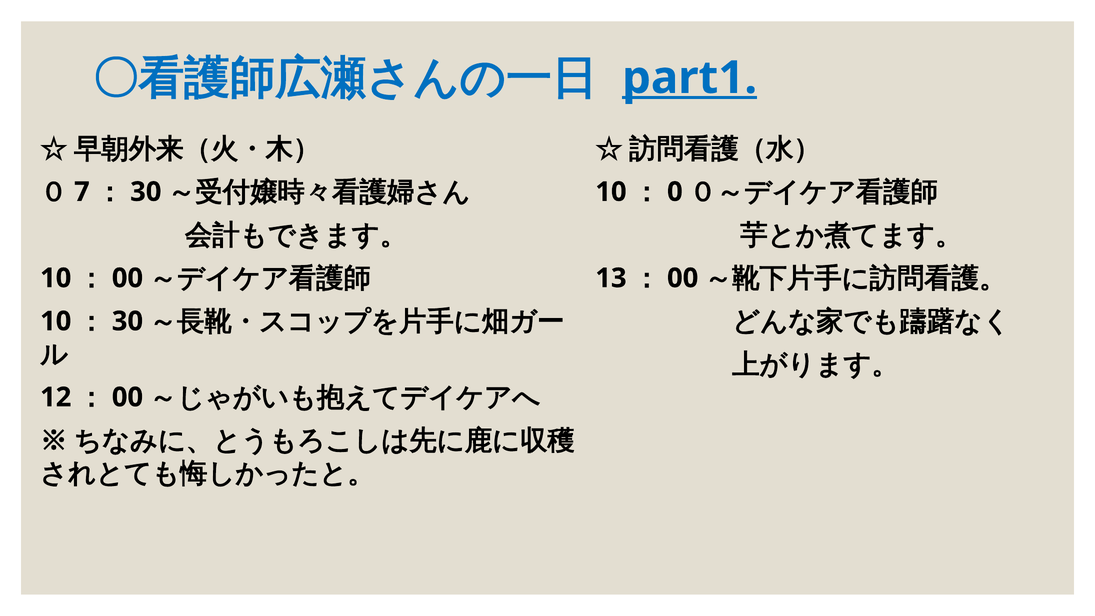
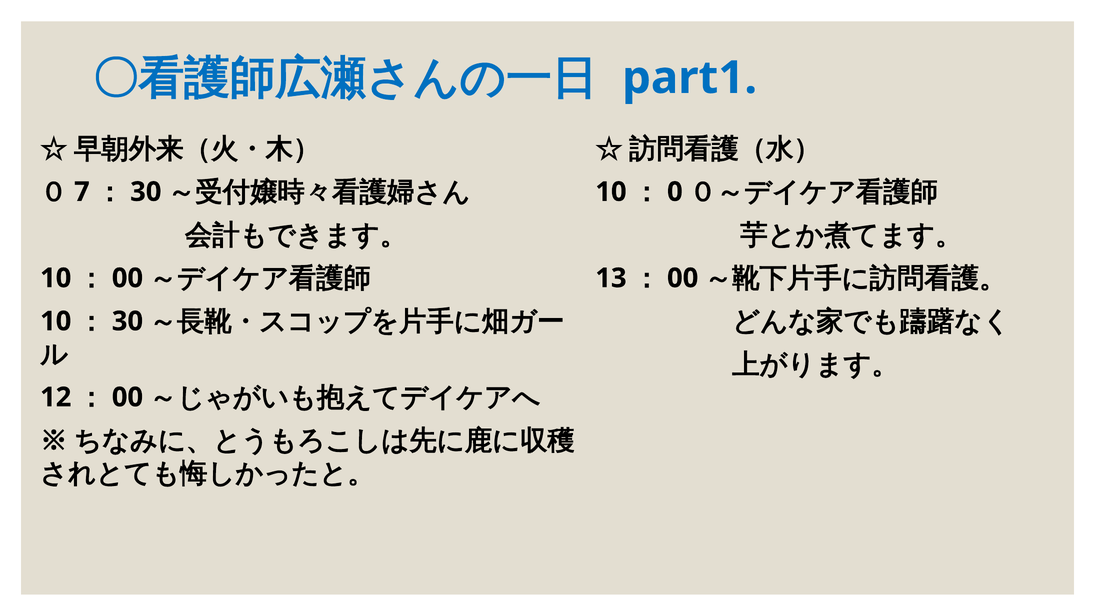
part1 underline: present -> none
